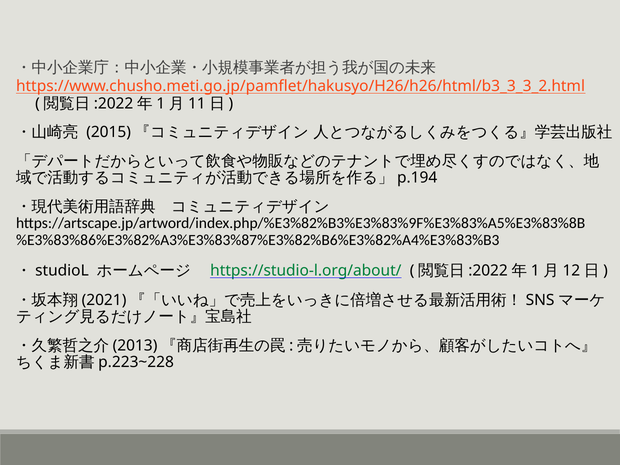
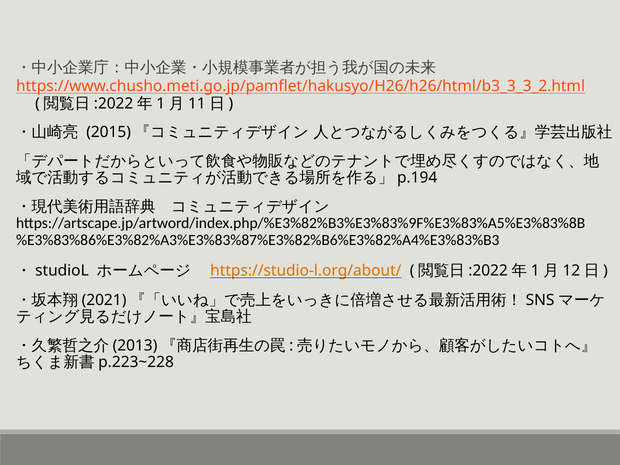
https://studio-l.org/about/ colour: green -> orange
